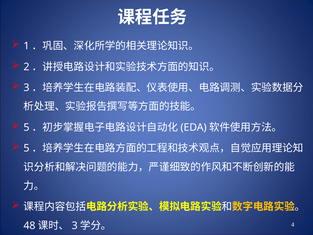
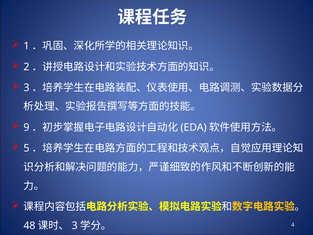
5 at (26, 127): 5 -> 9
